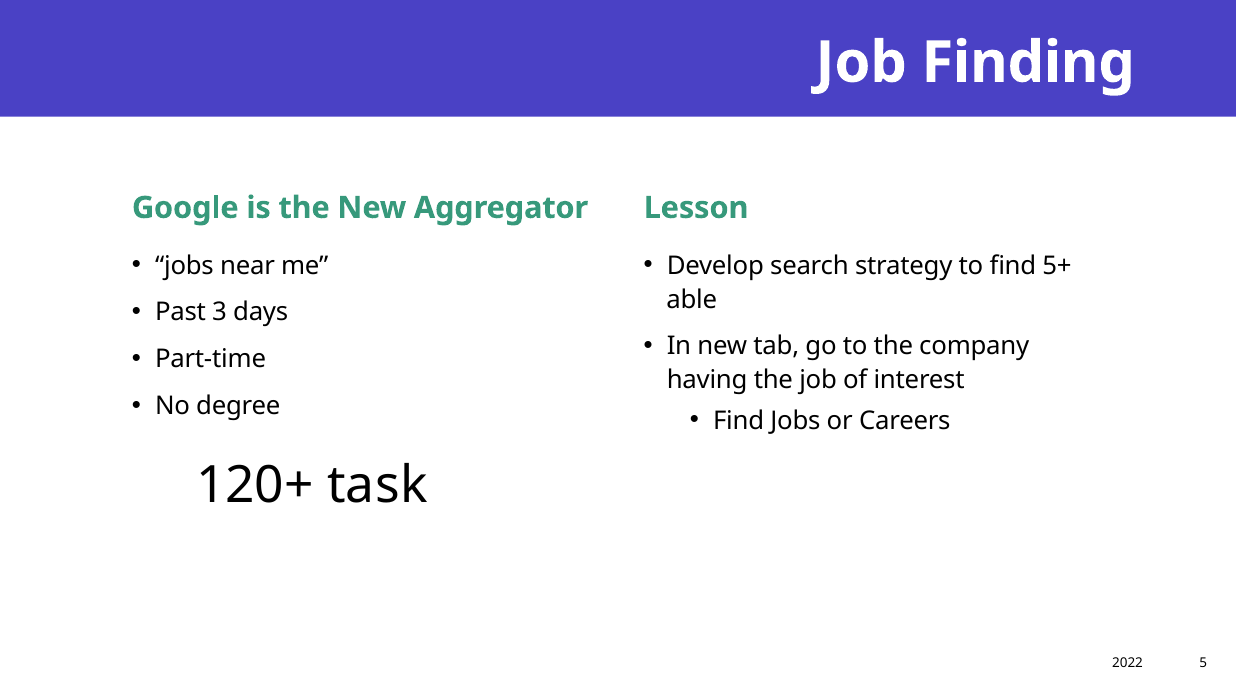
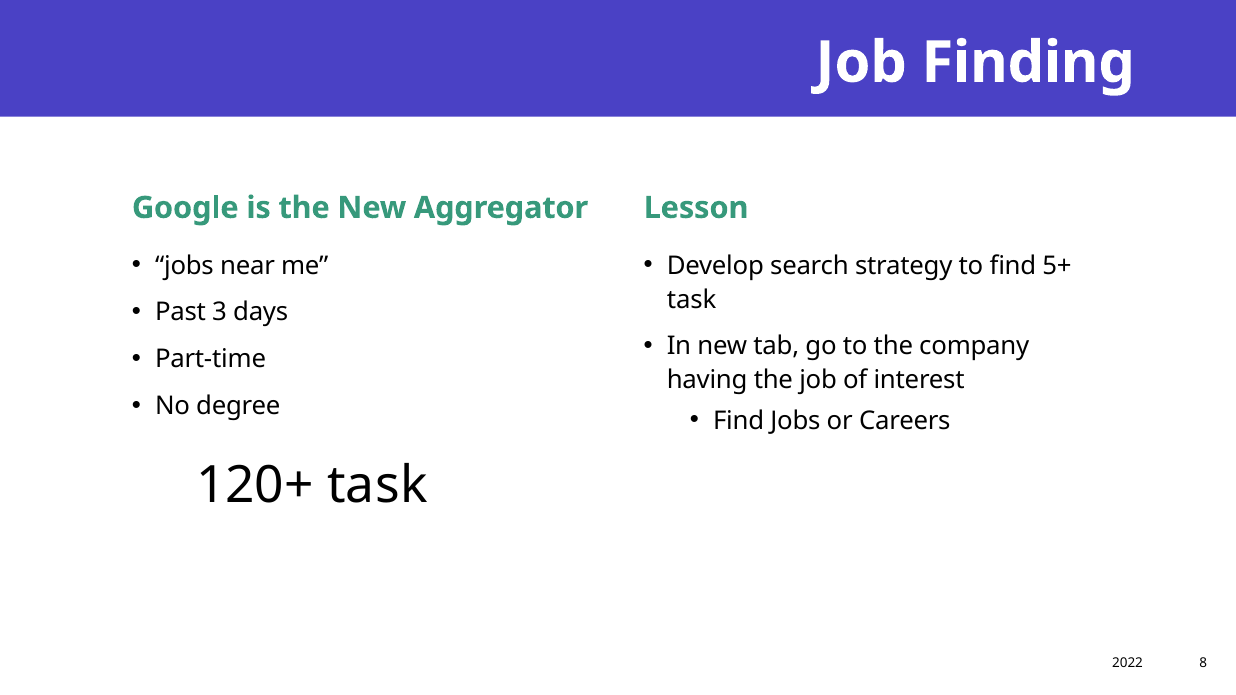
able at (692, 300): able -> task
5: 5 -> 8
